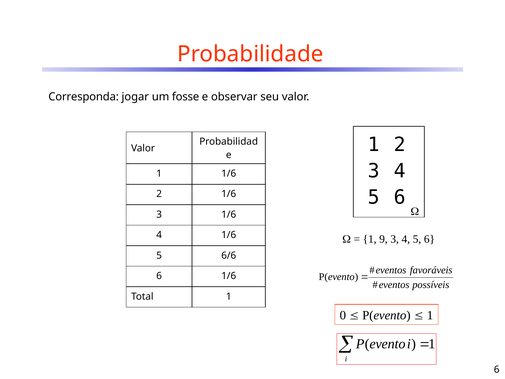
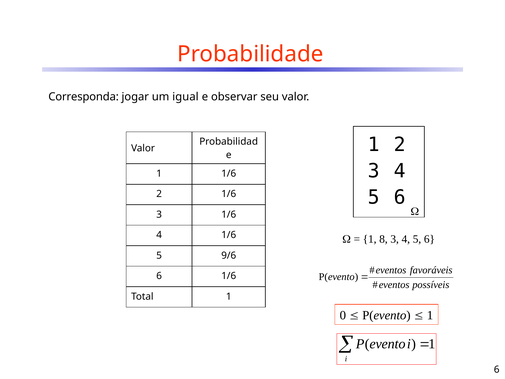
fosse: fosse -> igual
9: 9 -> 8
6/6: 6/6 -> 9/6
